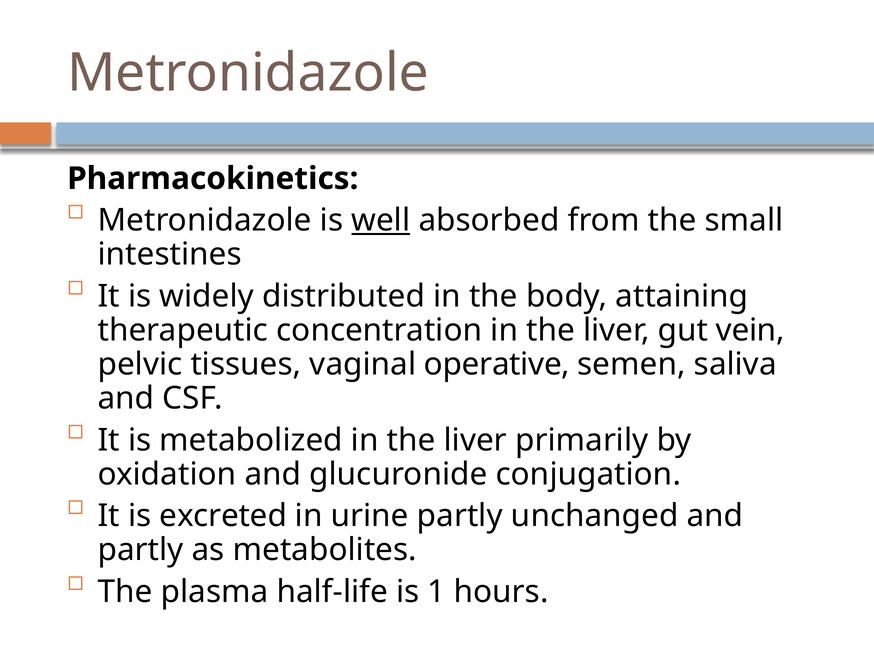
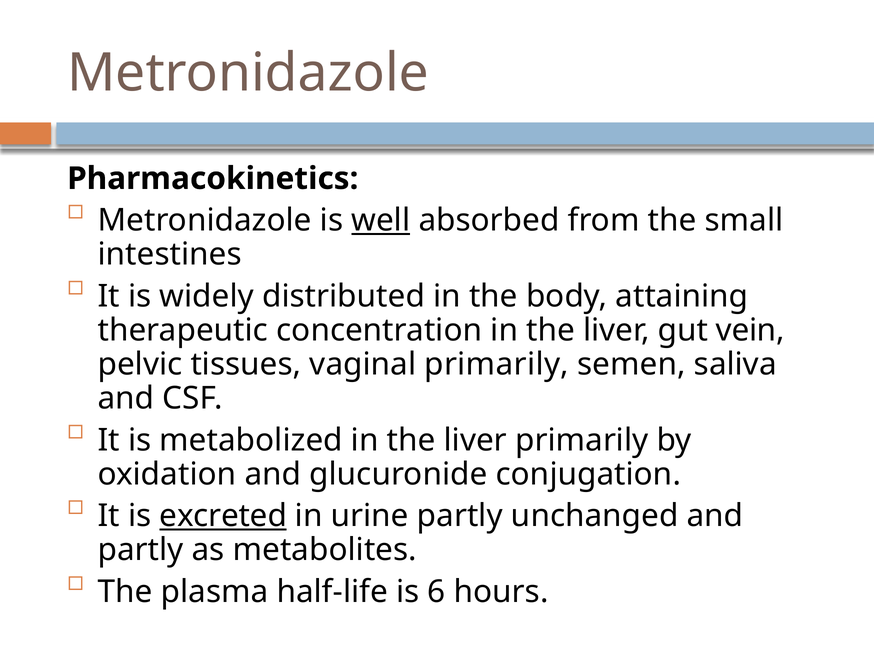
vaginal operative: operative -> primarily
excreted underline: none -> present
1: 1 -> 6
